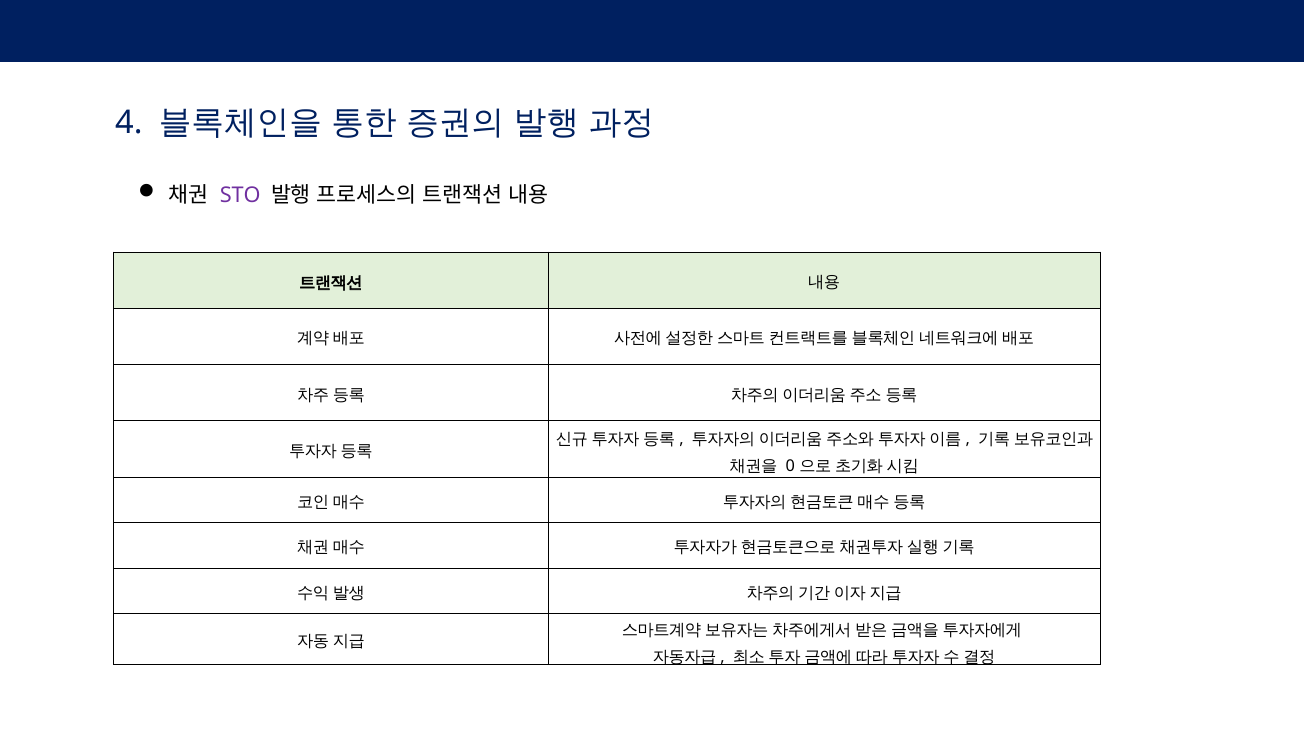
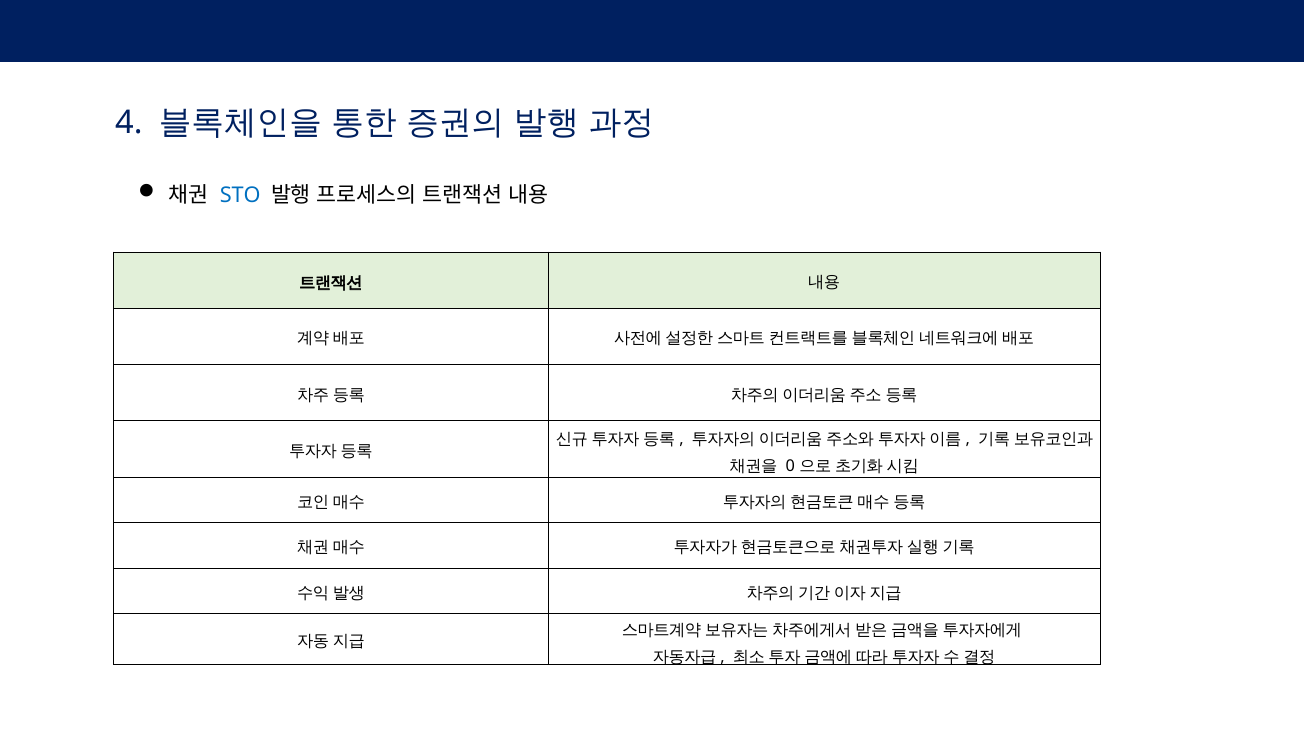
STO colour: purple -> blue
